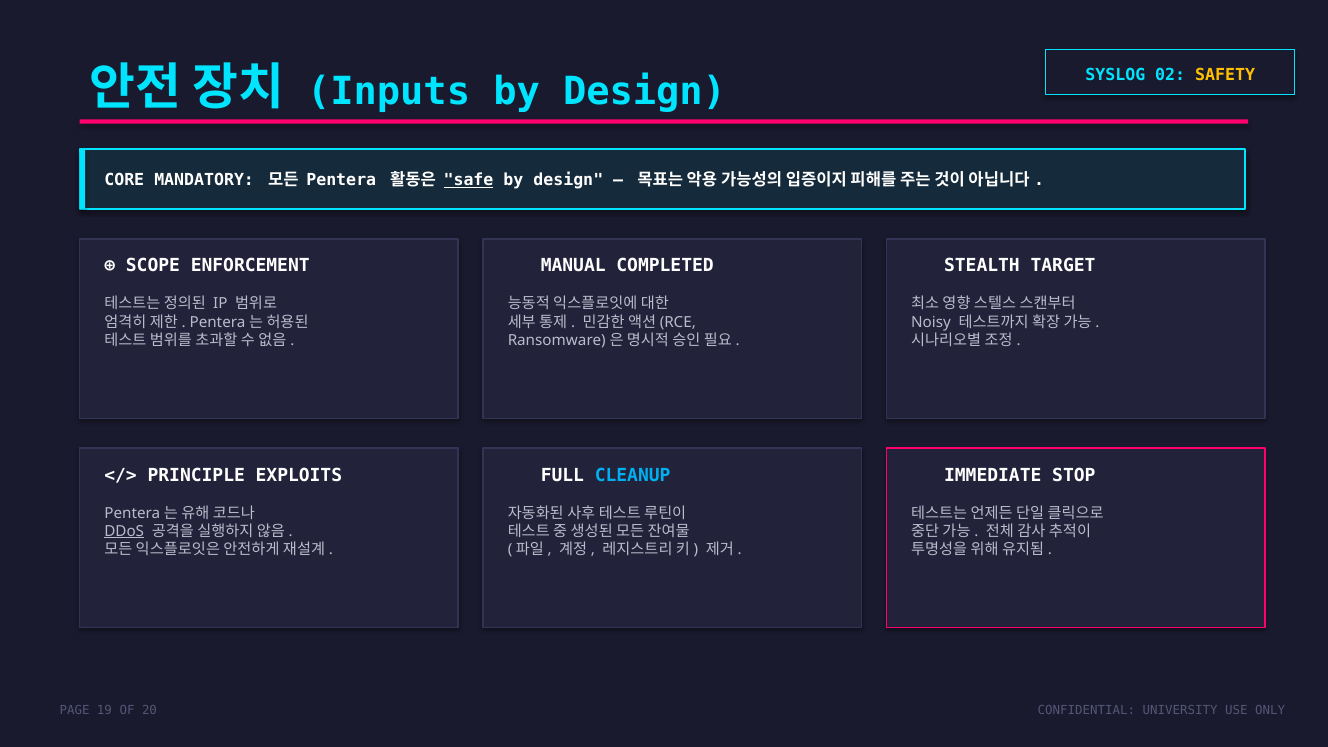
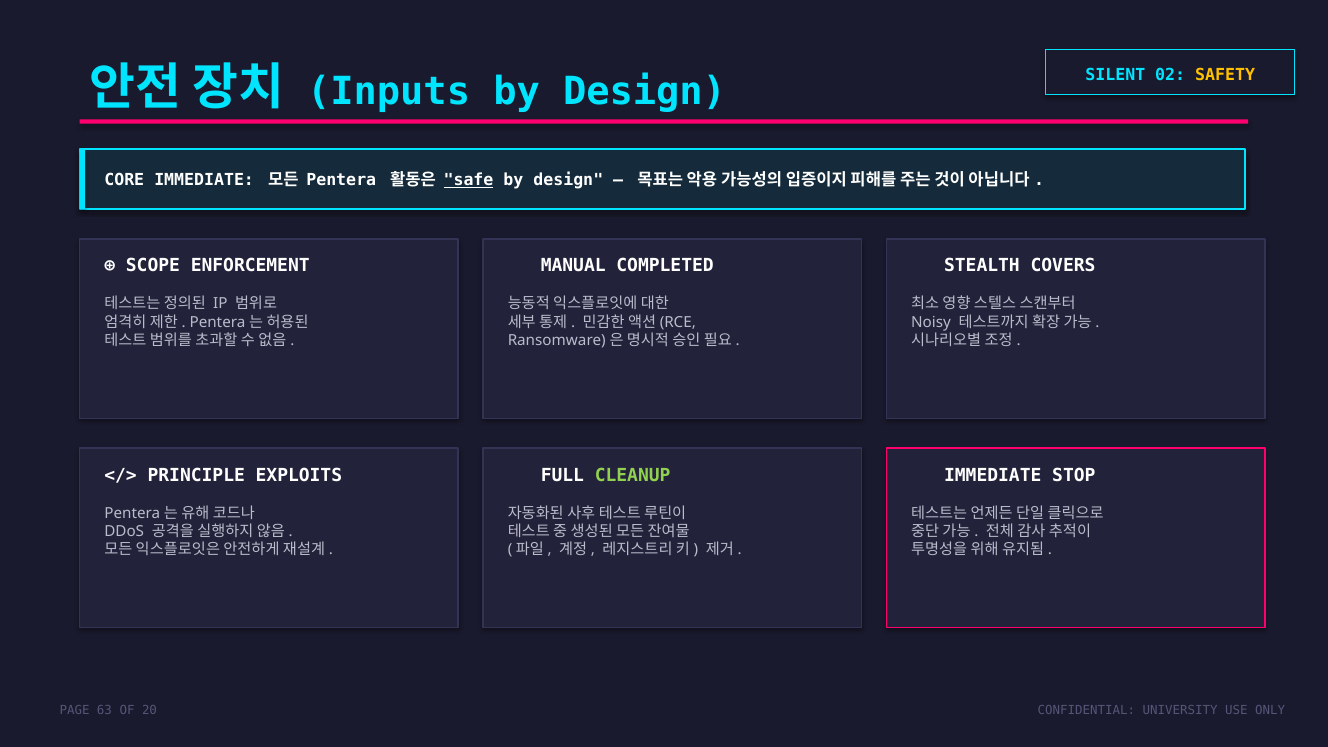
SYSLOG: SYSLOG -> SILENT
CORE MANDATORY: MANDATORY -> IMMEDIATE
TARGET: TARGET -> COVERS
CLEANUP colour: light blue -> light green
DDoS underline: present -> none
19: 19 -> 63
